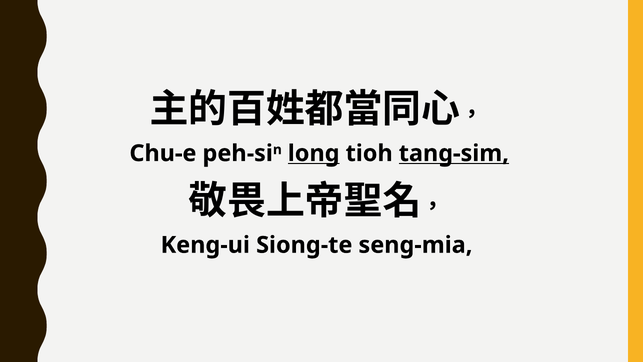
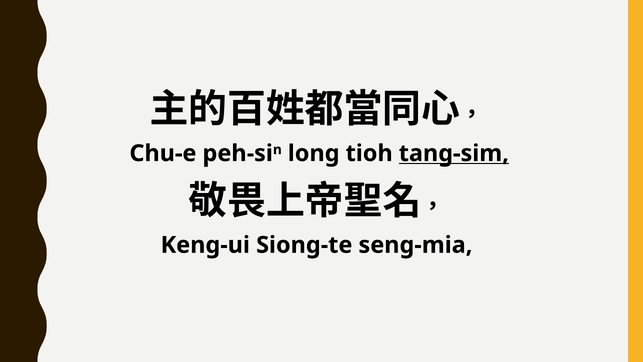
long underline: present -> none
